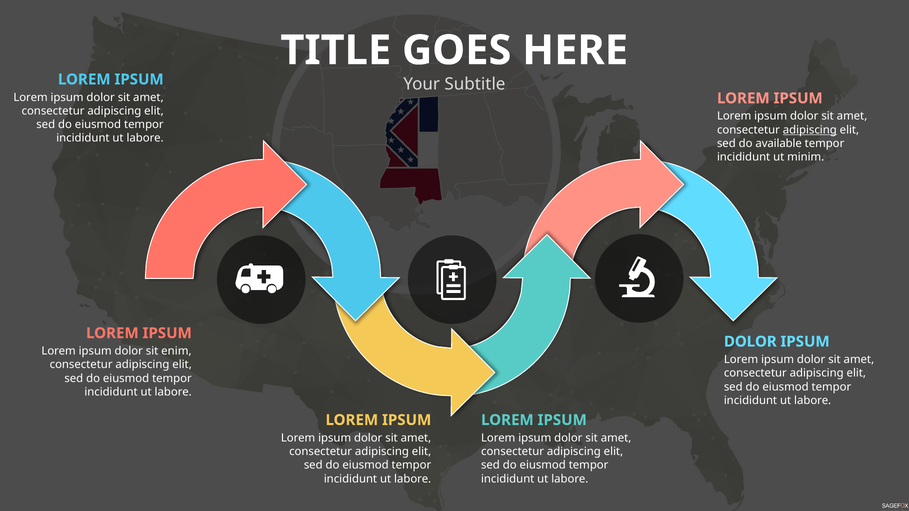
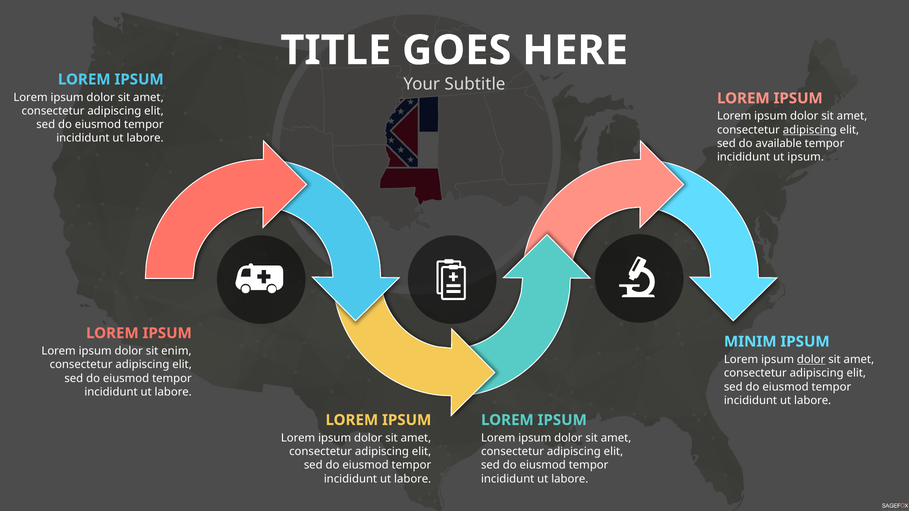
ut minim: minim -> ipsum
DOLOR at (750, 342): DOLOR -> MINIM
dolor at (811, 360) underline: none -> present
